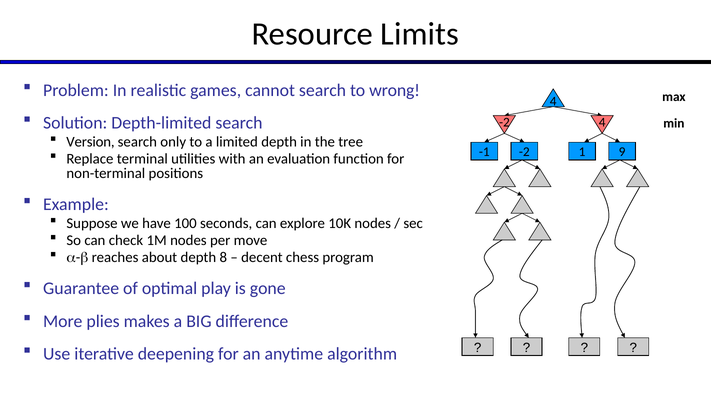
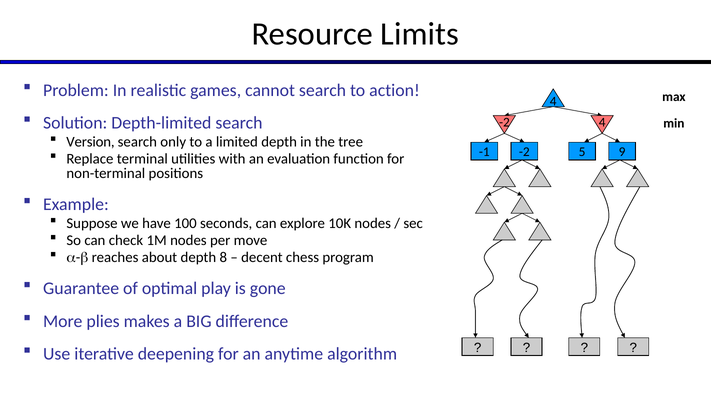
wrong: wrong -> action
1: 1 -> 5
